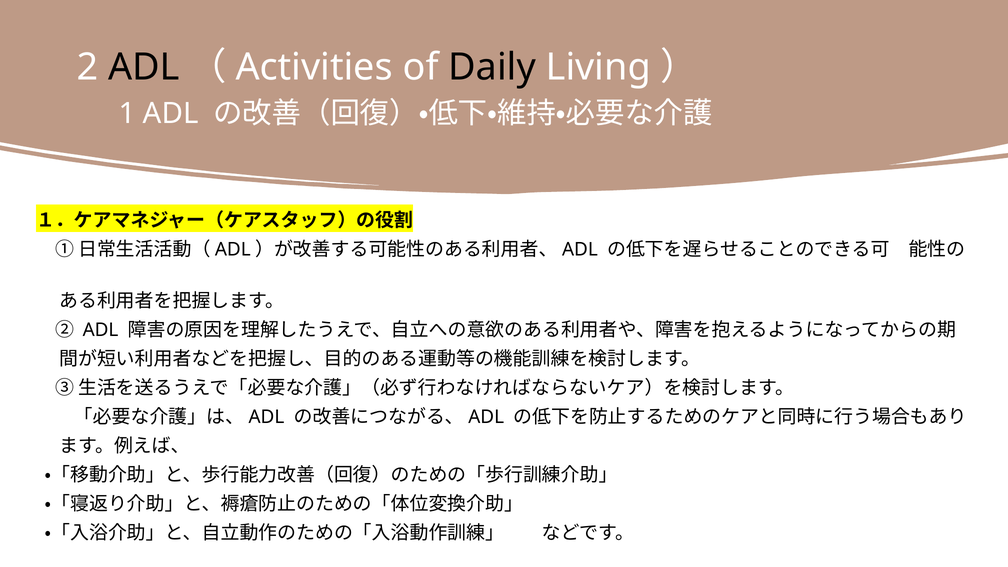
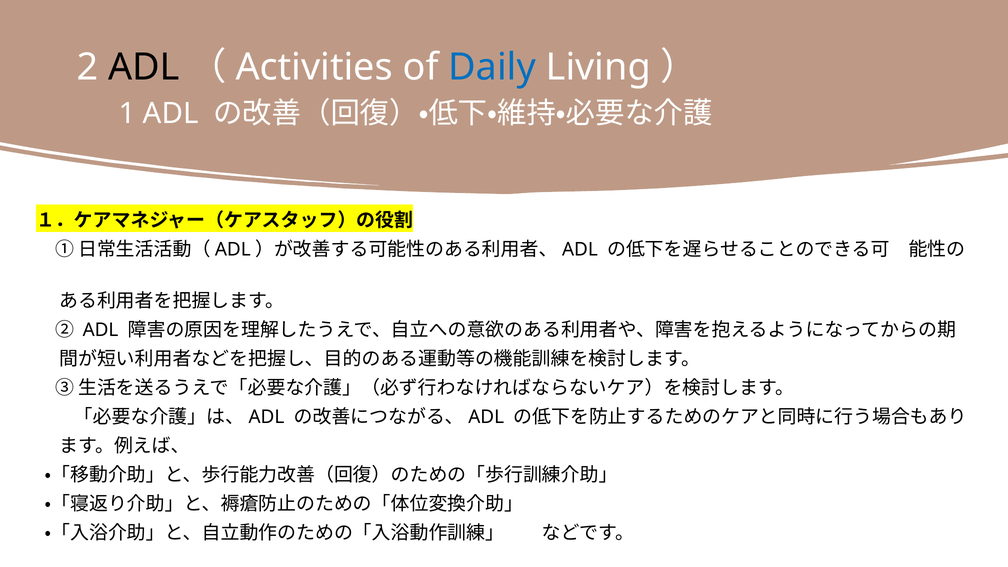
Daily colour: black -> blue
